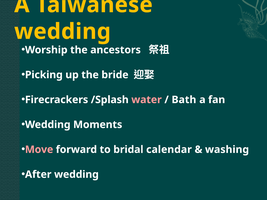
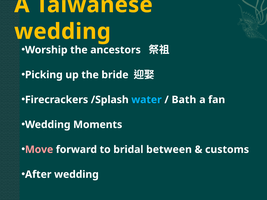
water colour: pink -> light blue
calendar: calendar -> between
washing: washing -> customs
